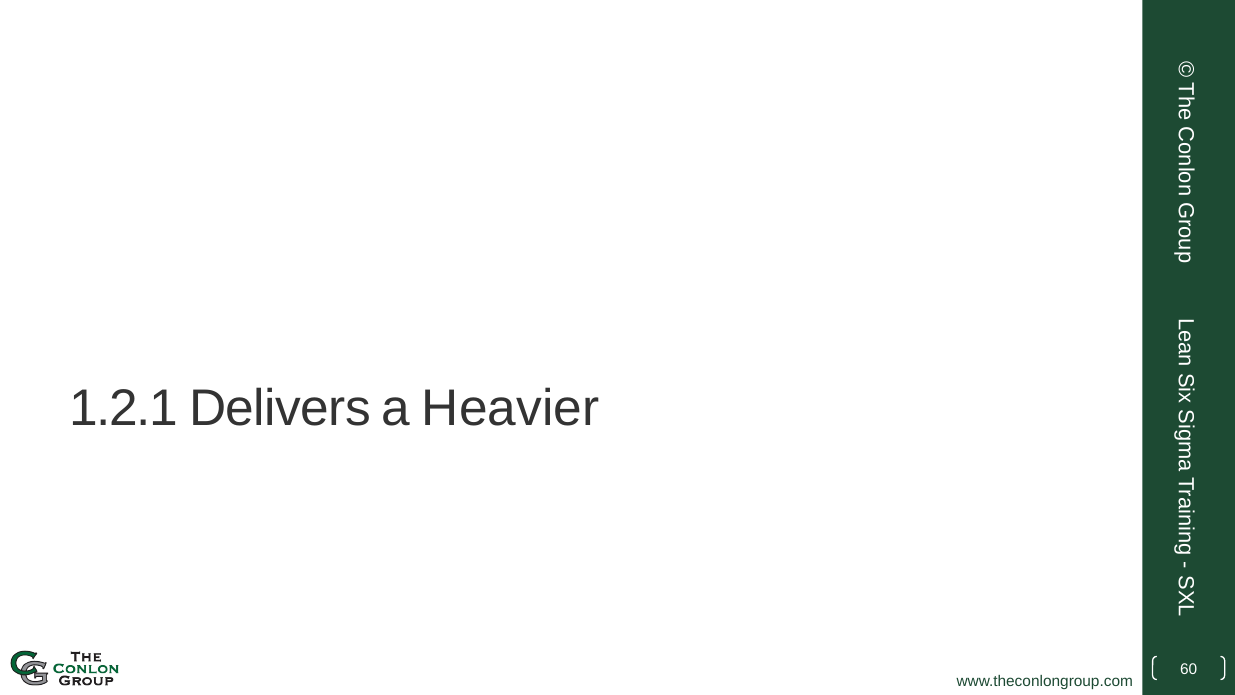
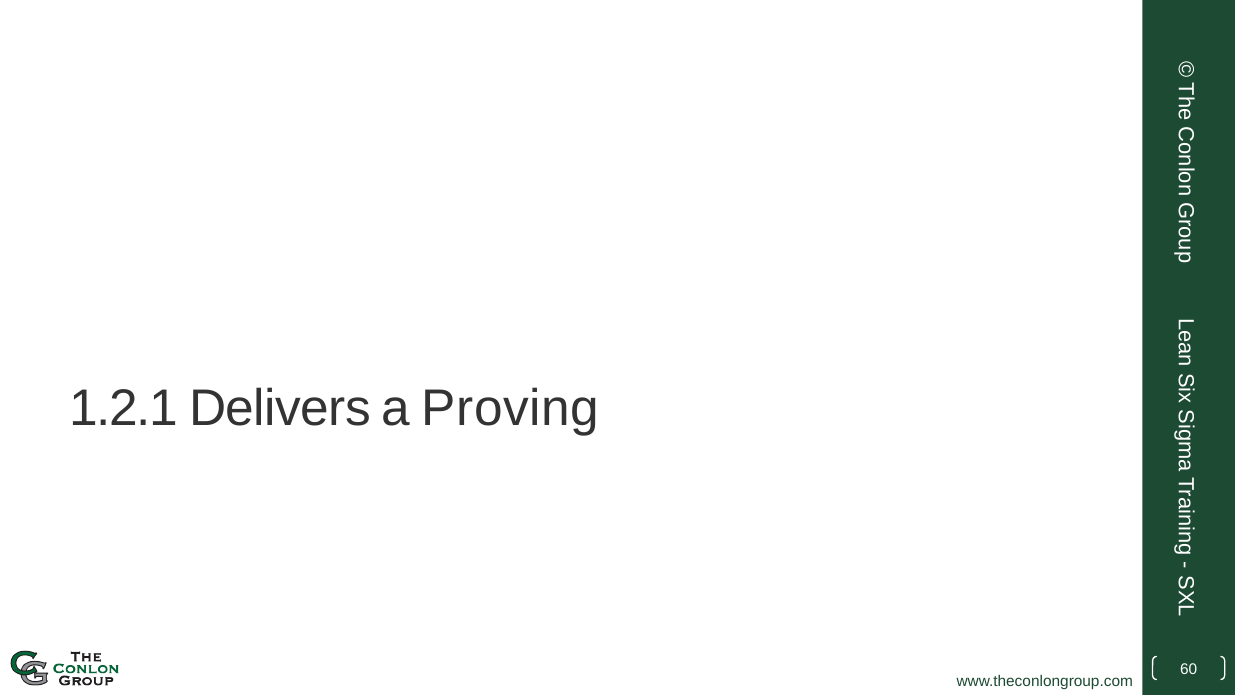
Heavier: Heavier -> Proving
